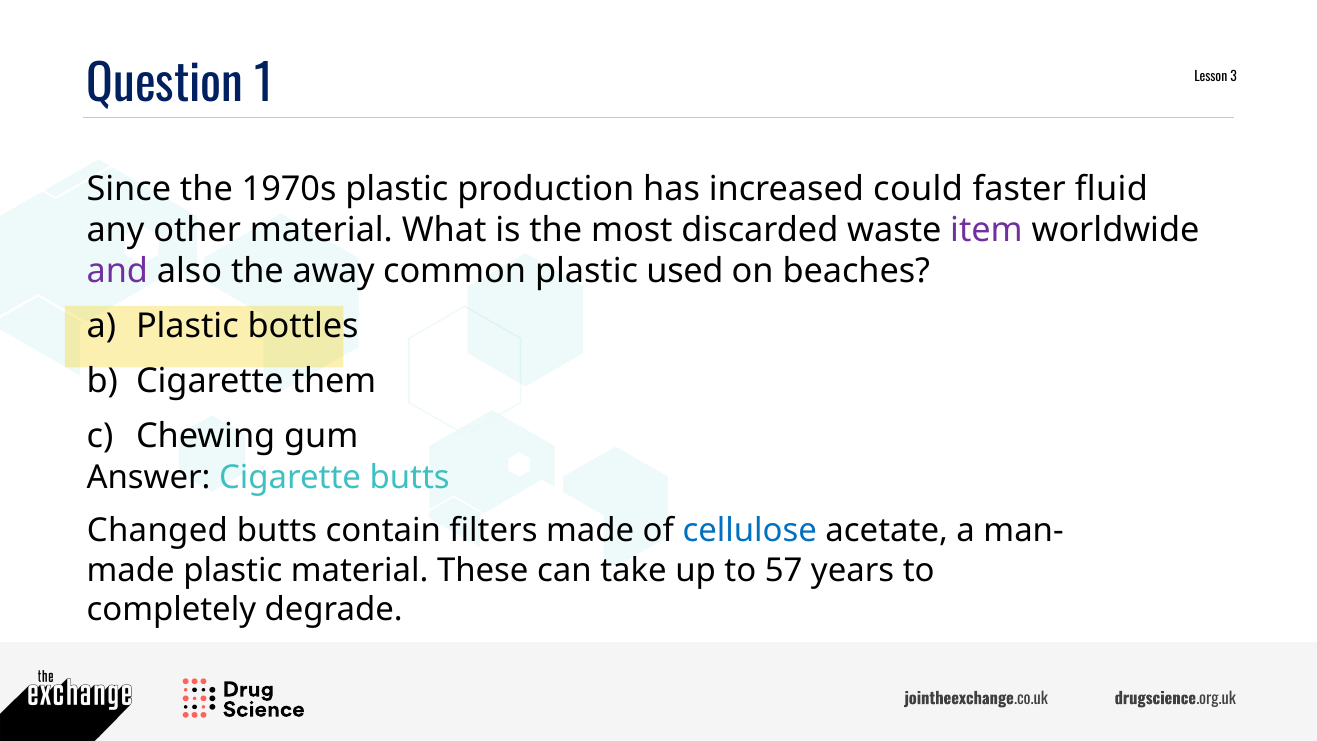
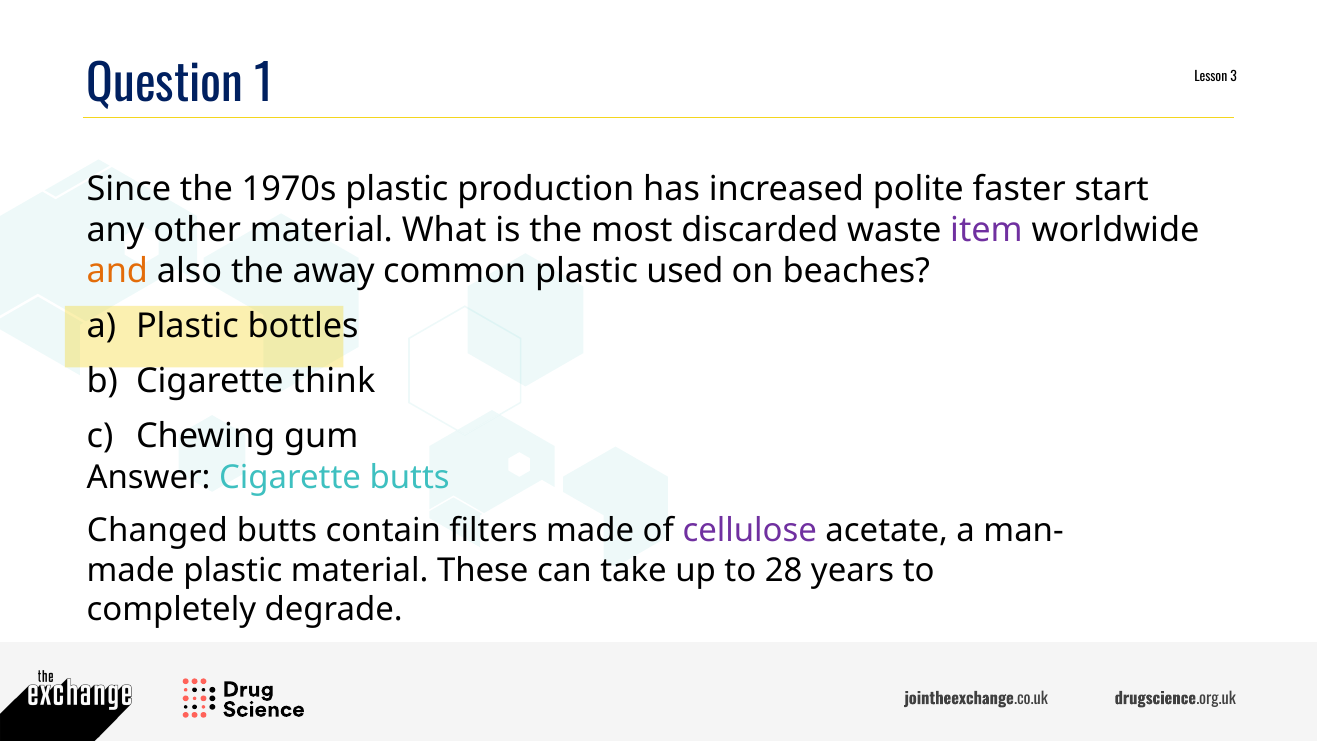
could: could -> polite
fluid: fluid -> start
and colour: purple -> orange
them: them -> think
cellulose colour: blue -> purple
57: 57 -> 28
